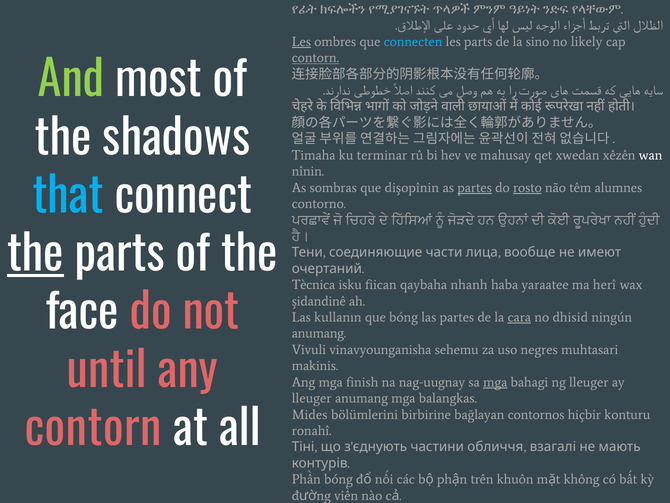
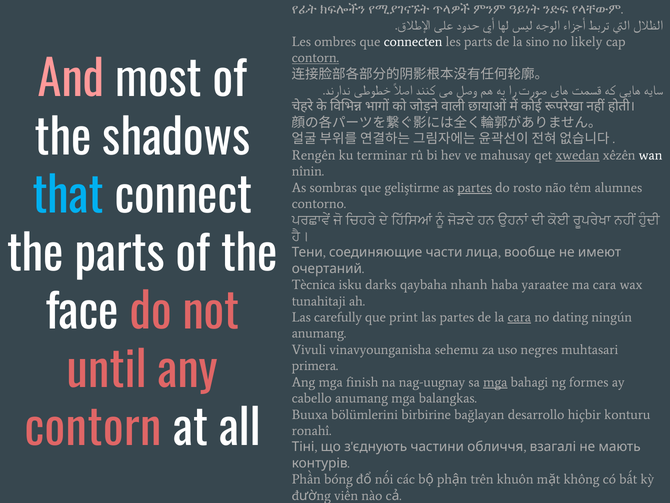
Les at (301, 42) underline: present -> none
connecten colour: light blue -> white
And colour: light green -> pink
Timaha: Timaha -> Rengên
xwedan underline: none -> present
dişopînin: dişopînin -> geliştirme
rosto underline: present -> none
the at (35, 255) underline: present -> none
fiican: fiican -> darks
ma herî: herî -> cara
şidandinê: şidandinê -> tunahitaji
kullanın: kullanın -> carefully
que bóng: bóng -> print
dhisid: dhisid -> dating
makinis: makinis -> primera
ng lleuger: lleuger -> formes
lleuger at (312, 398): lleuger -> cabello
Mides: Mides -> Buuxa
contornos: contornos -> desarrollo
